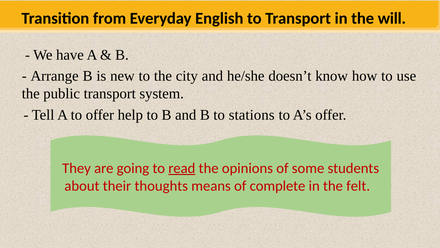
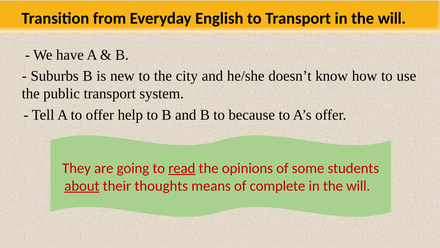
Arrange: Arrange -> Suburbs
stations: stations -> because
about underline: none -> present
felt at (358, 186): felt -> will
